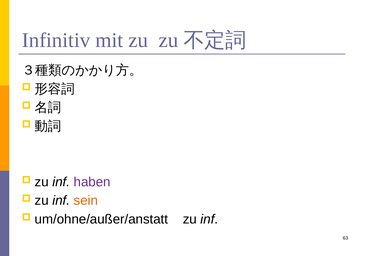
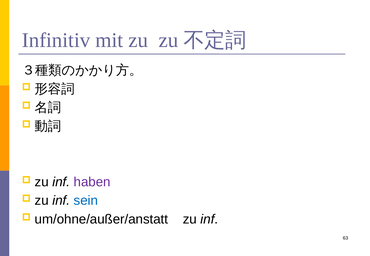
sein colour: orange -> blue
